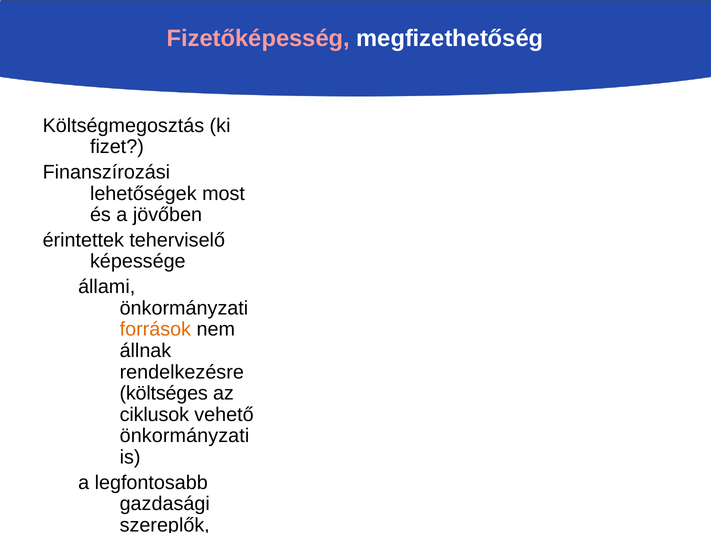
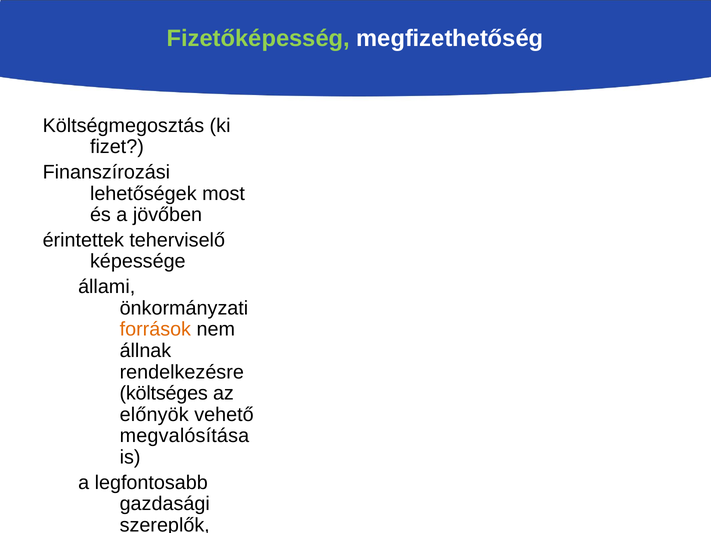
Fizetőképesség colour: pink -> light green
ciklusok: ciklusok -> előnyök
önkormányzati at (184, 436): önkormányzati -> megvalósítása
